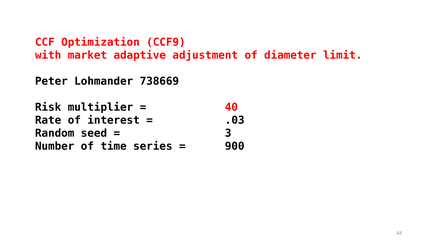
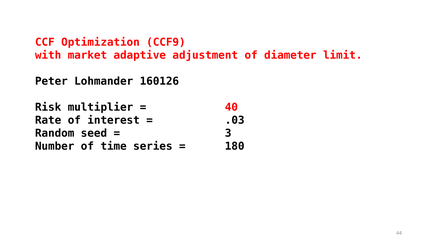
738669: 738669 -> 160126
900: 900 -> 180
